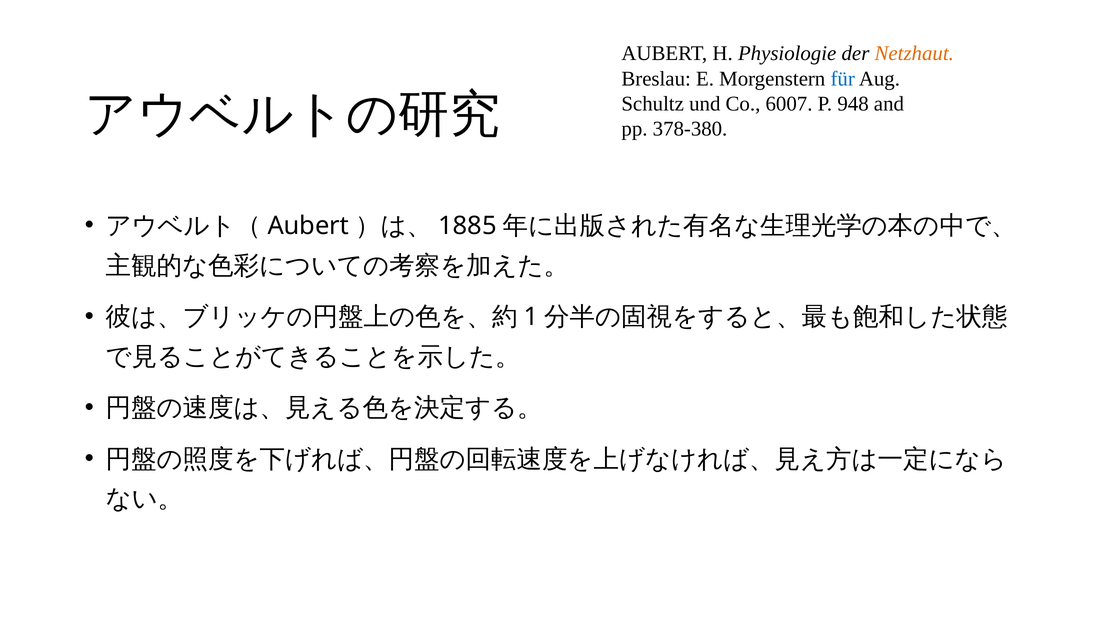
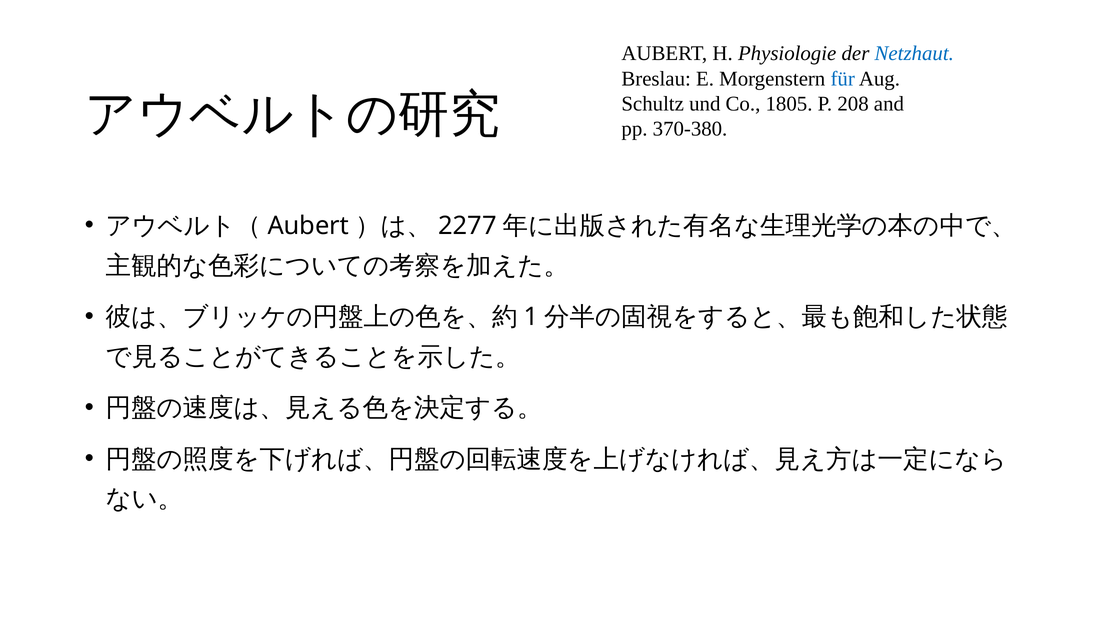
Netzhaut colour: orange -> blue
6007: 6007 -> 1805
948: 948 -> 208
378-380: 378-380 -> 370-380
1885: 1885 -> 2277
